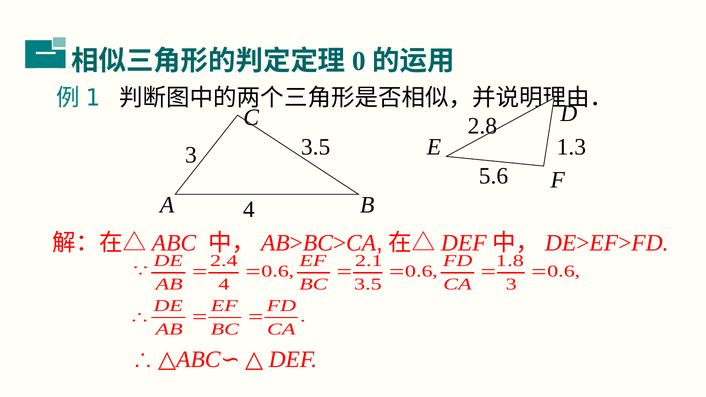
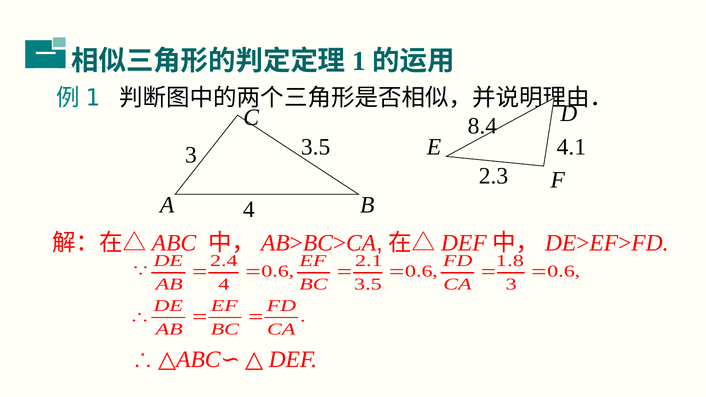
0: 0 -> 1
2.8: 2.8 -> 8.4
1.3: 1.3 -> 4.1
5.6: 5.6 -> 2.3
